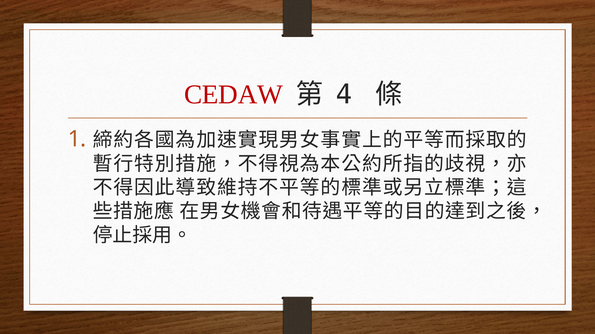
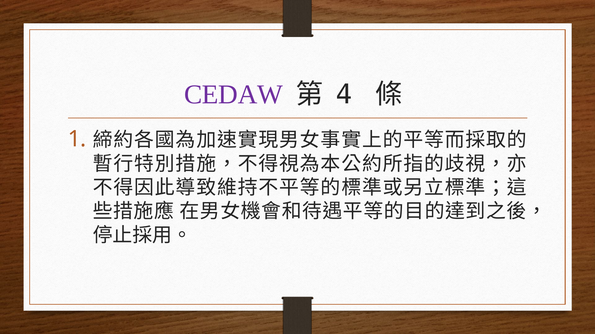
CEDAW colour: red -> purple
